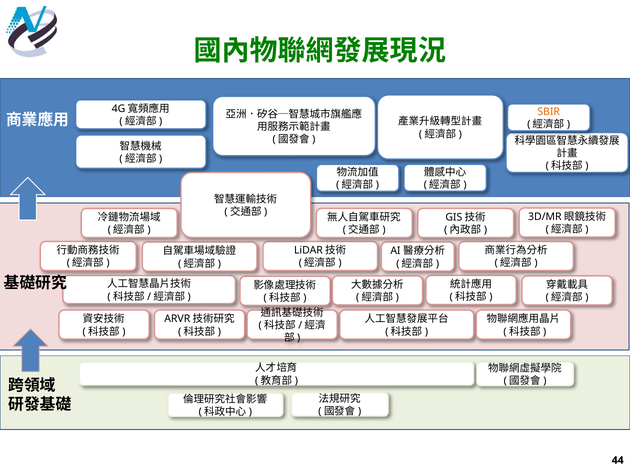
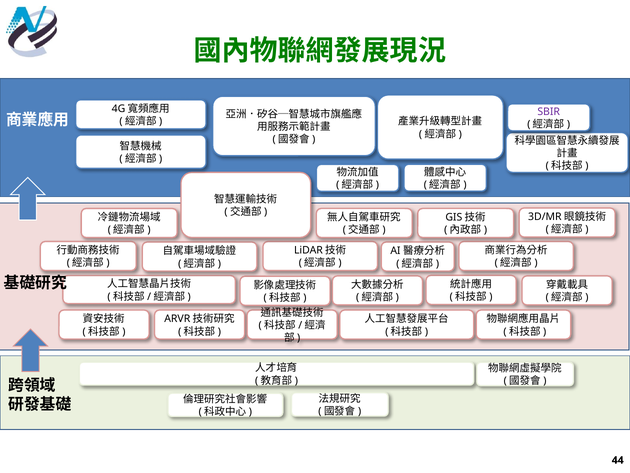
SBIR colour: orange -> purple
